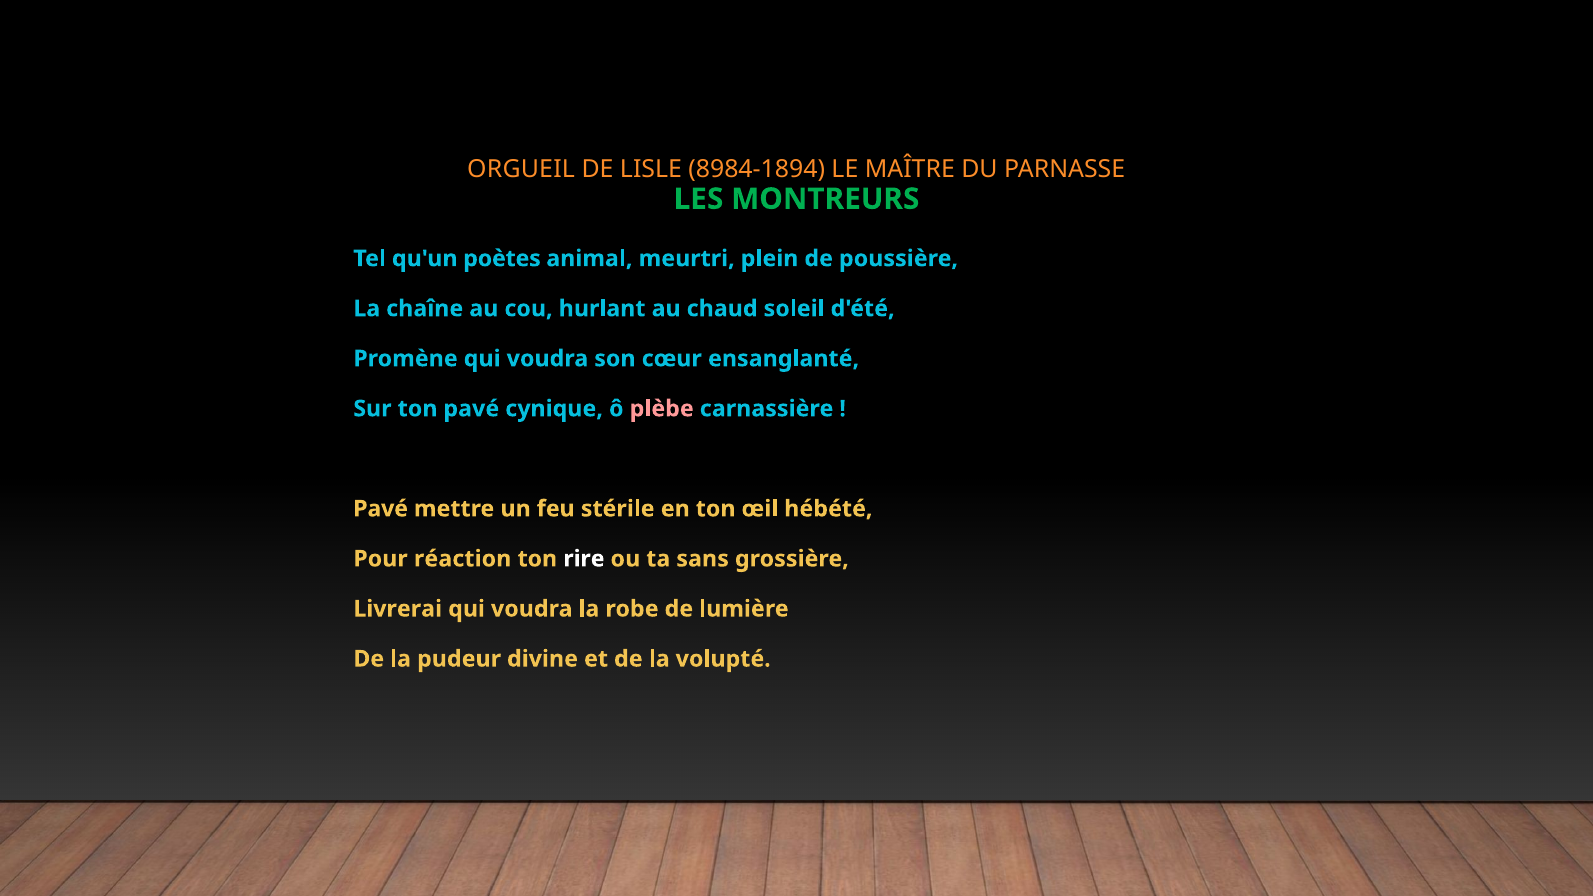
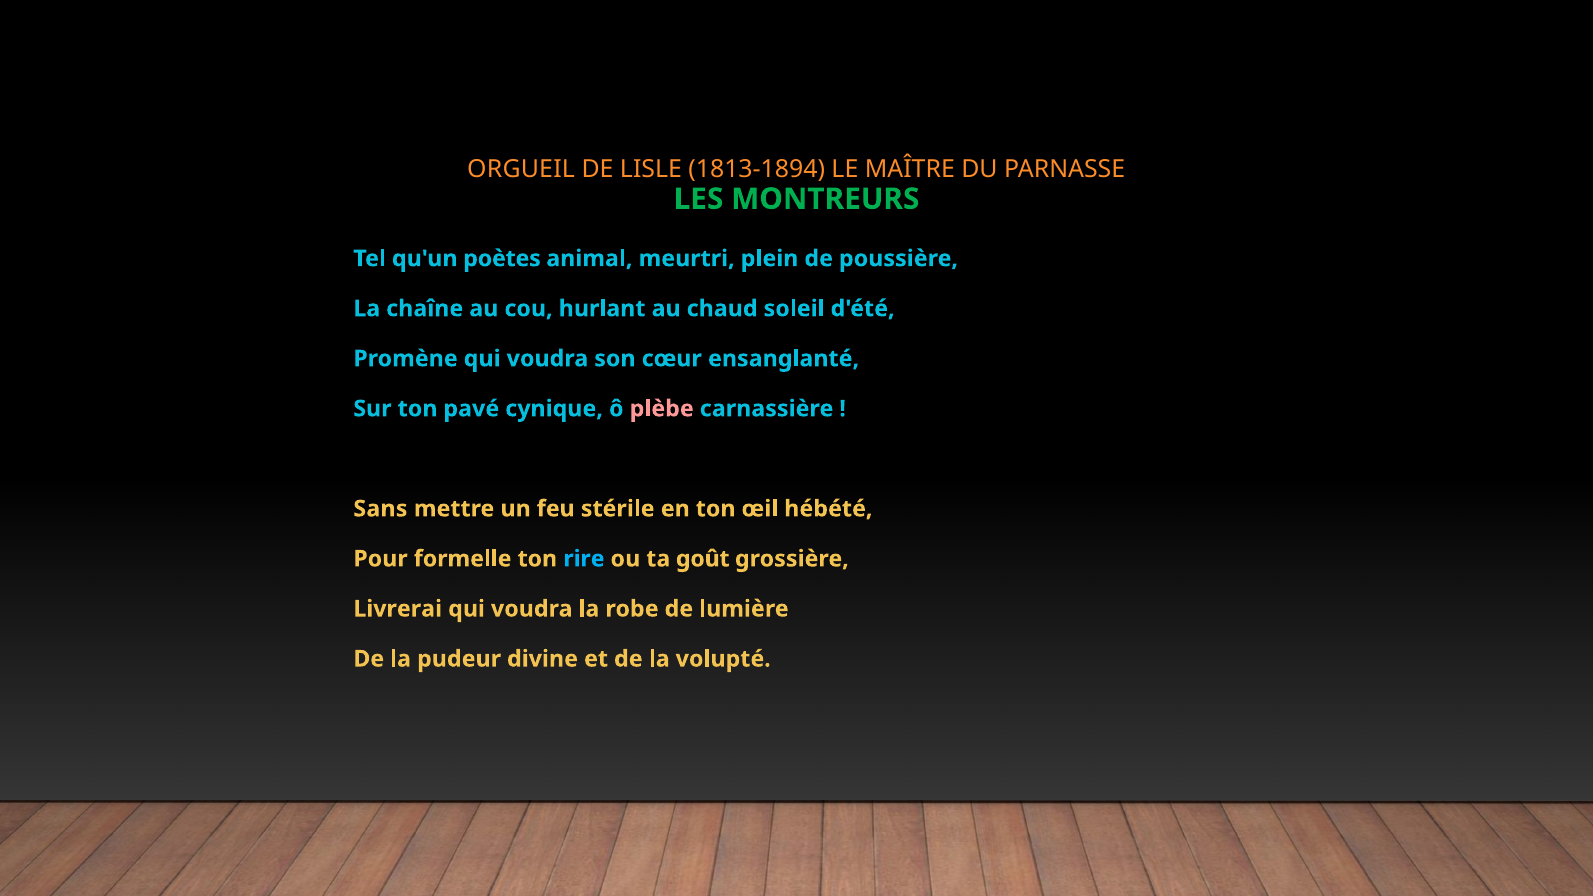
8984-1894: 8984-1894 -> 1813-1894
Pavé at (381, 509): Pavé -> Sans
réaction: réaction -> formelle
rire colour: white -> light blue
sans: sans -> goût
